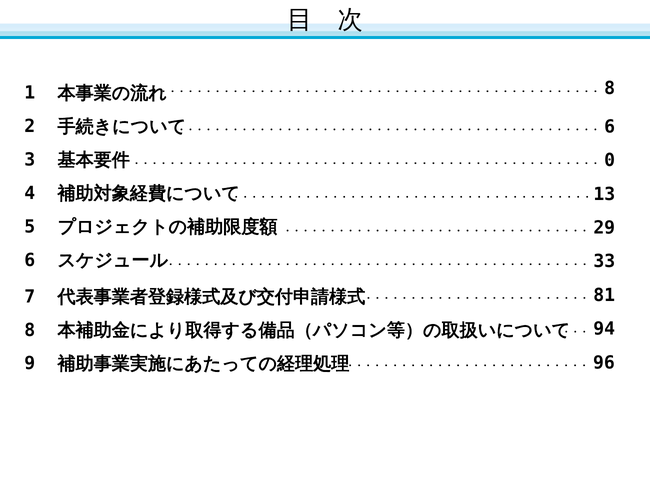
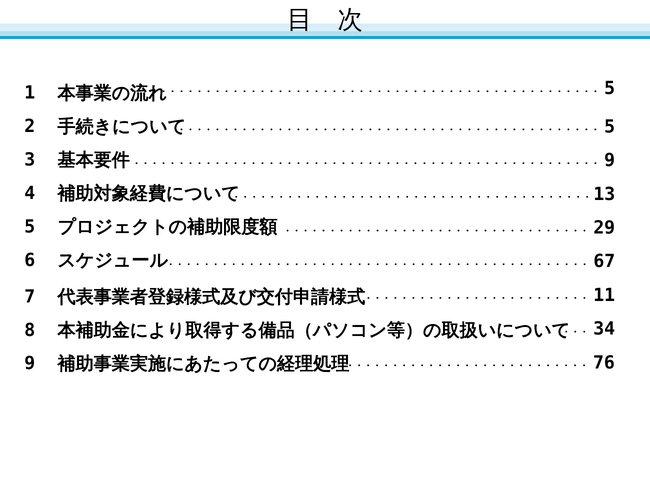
8 at (610, 88): 8 -> 5
6 at (610, 127): 6 -> 5
0 at (610, 160): 0 -> 9
33: 33 -> 67
81: 81 -> 11
94: 94 -> 34
96: 96 -> 76
